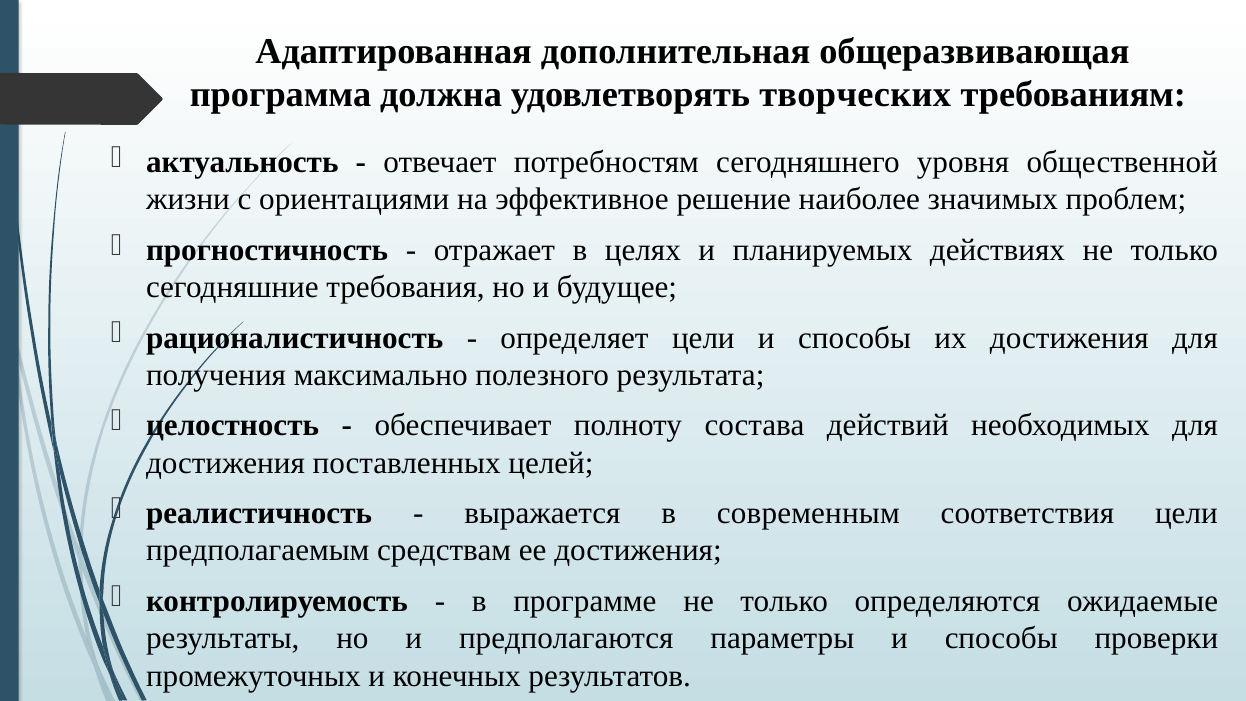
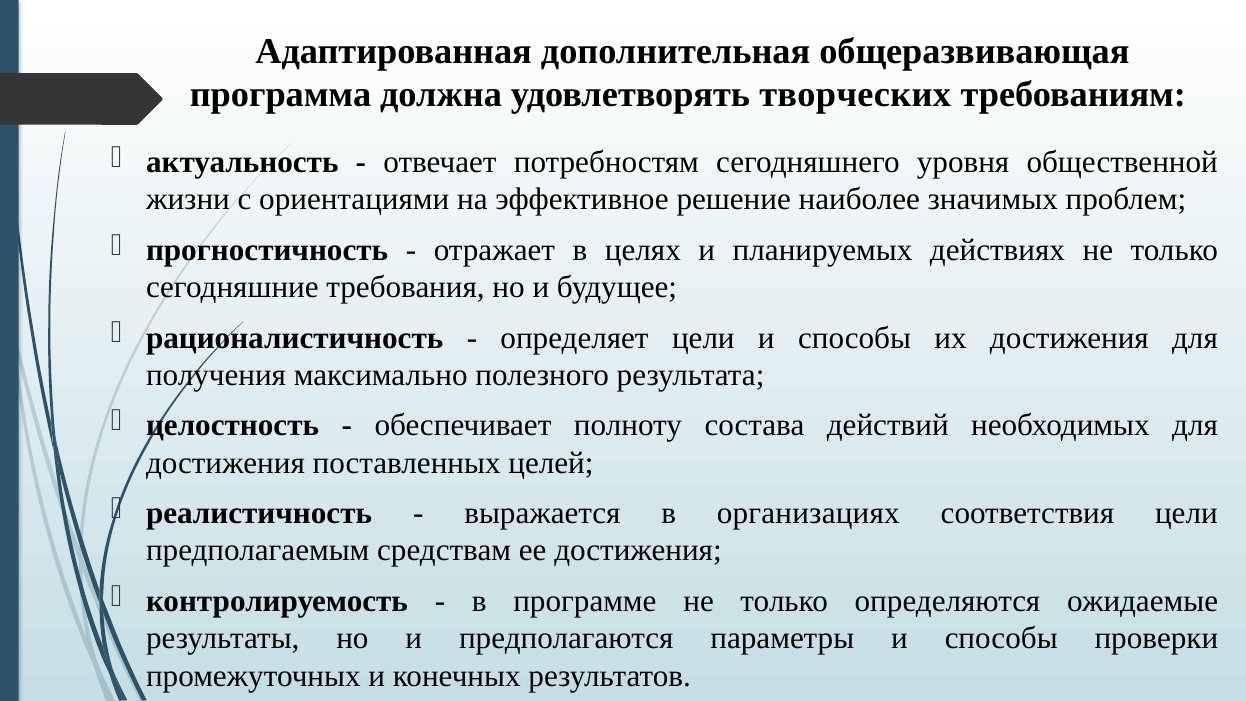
современным: современным -> организациях
